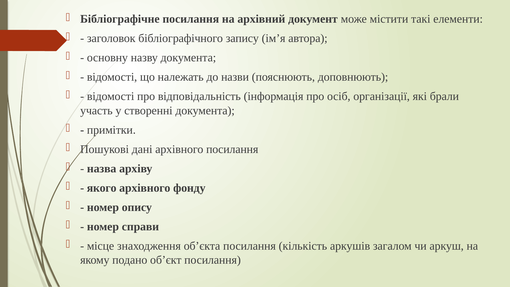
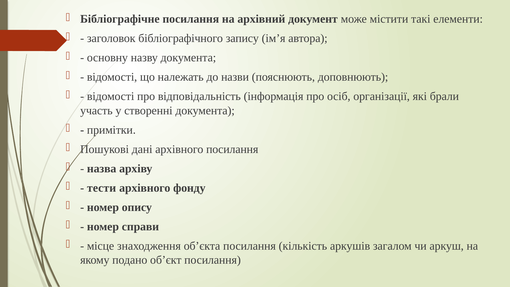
якого: якого -> тести
